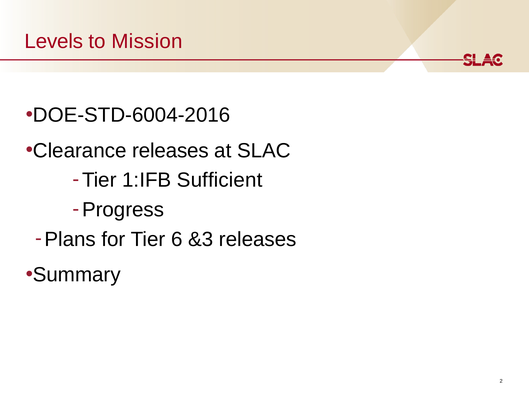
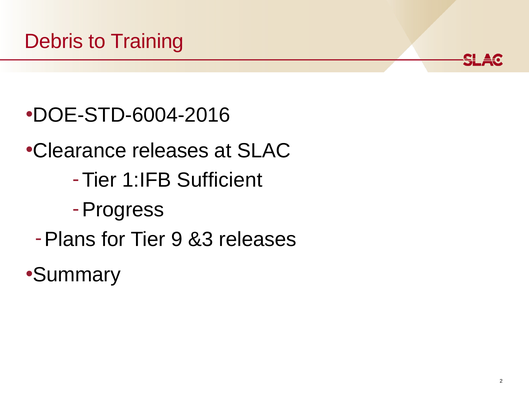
Levels: Levels -> Debris
Mission: Mission -> Training
6: 6 -> 9
